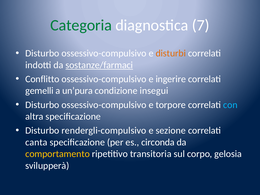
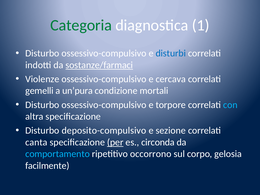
7: 7 -> 1
disturbi colour: orange -> blue
Conflitto: Conflitto -> Violenze
ingerire: ingerire -> cercava
insegui: insegui -> mortali
rendergli-compulsivo: rendergli-compulsivo -> deposito-compulsivo
per underline: none -> present
comportamento colour: yellow -> light blue
transitoria: transitoria -> occorrono
svilupperà: svilupperà -> facilmente
